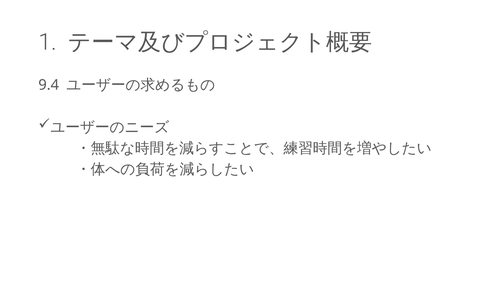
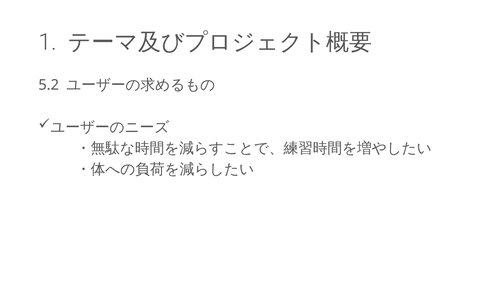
9.4: 9.4 -> 5.2
